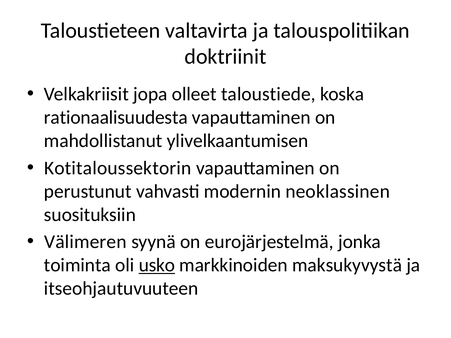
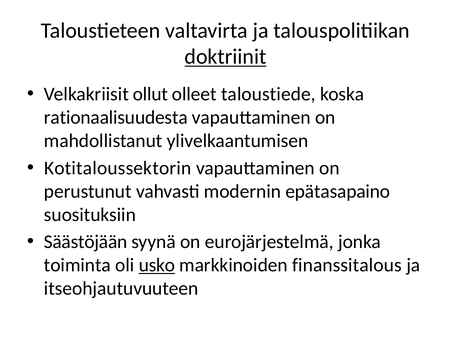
doktriinit underline: none -> present
jopa: jopa -> ollut
neoklassinen: neoklassinen -> epätasapaino
Välimeren: Välimeren -> Säästöjään
maksukyvystä: maksukyvystä -> finanssitalous
